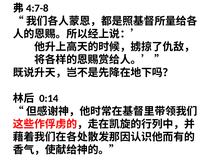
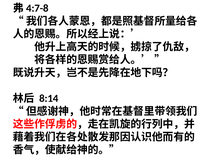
0:14: 0:14 -> 8:14
